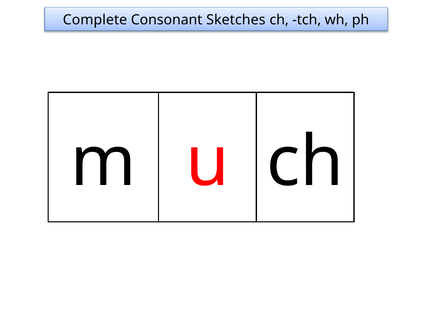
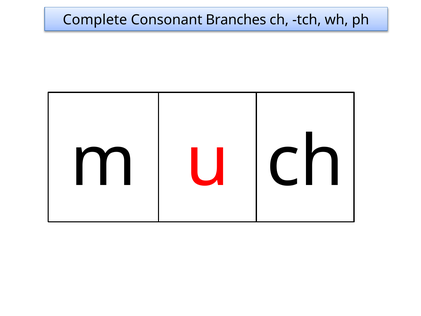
Sketches: Sketches -> Branches
